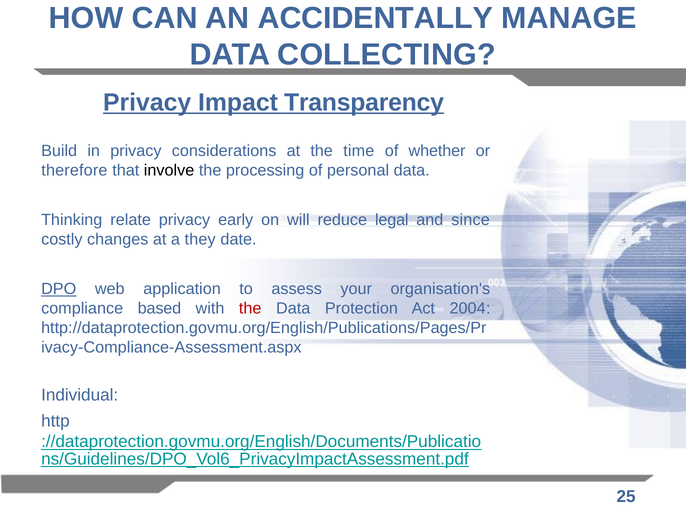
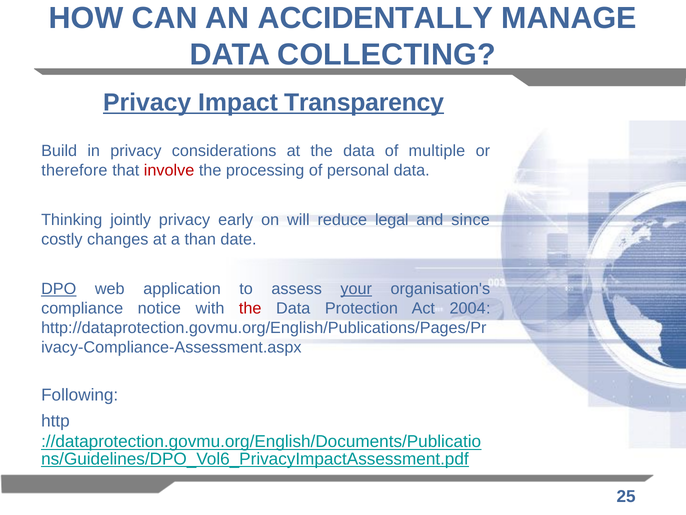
at the time: time -> data
whether: whether -> multiple
involve colour: black -> red
relate: relate -> jointly
they: they -> than
your underline: none -> present
based: based -> notice
Individual: Individual -> Following
